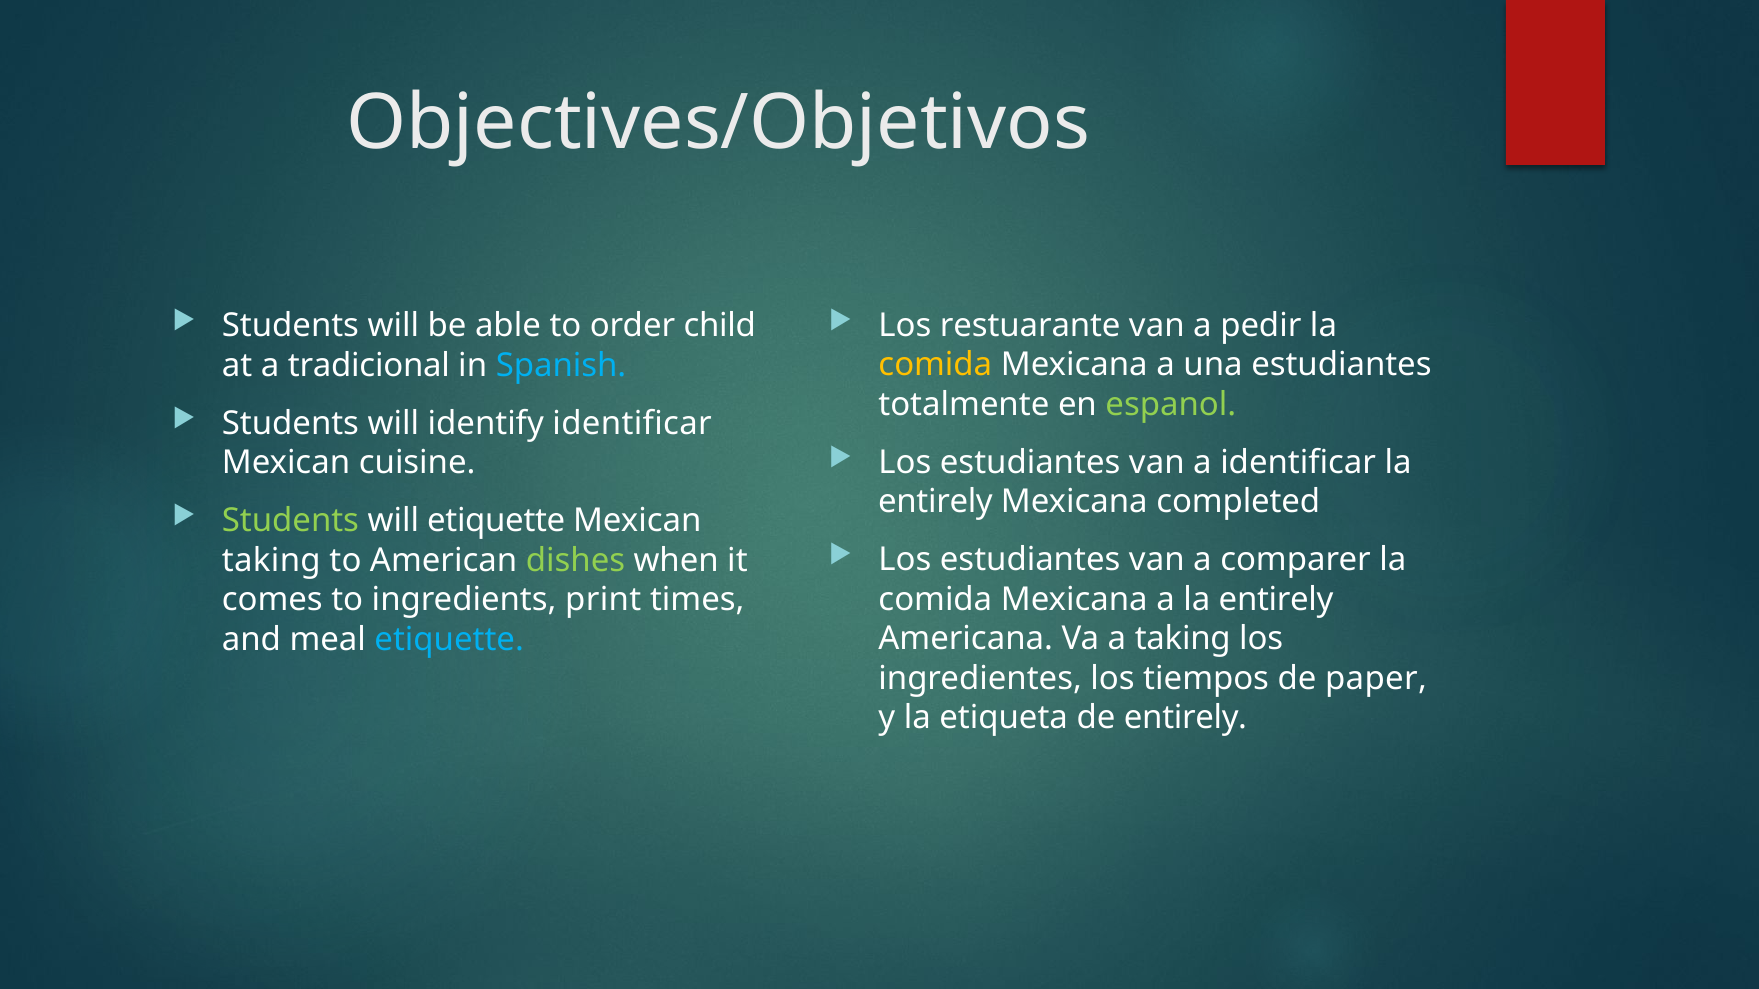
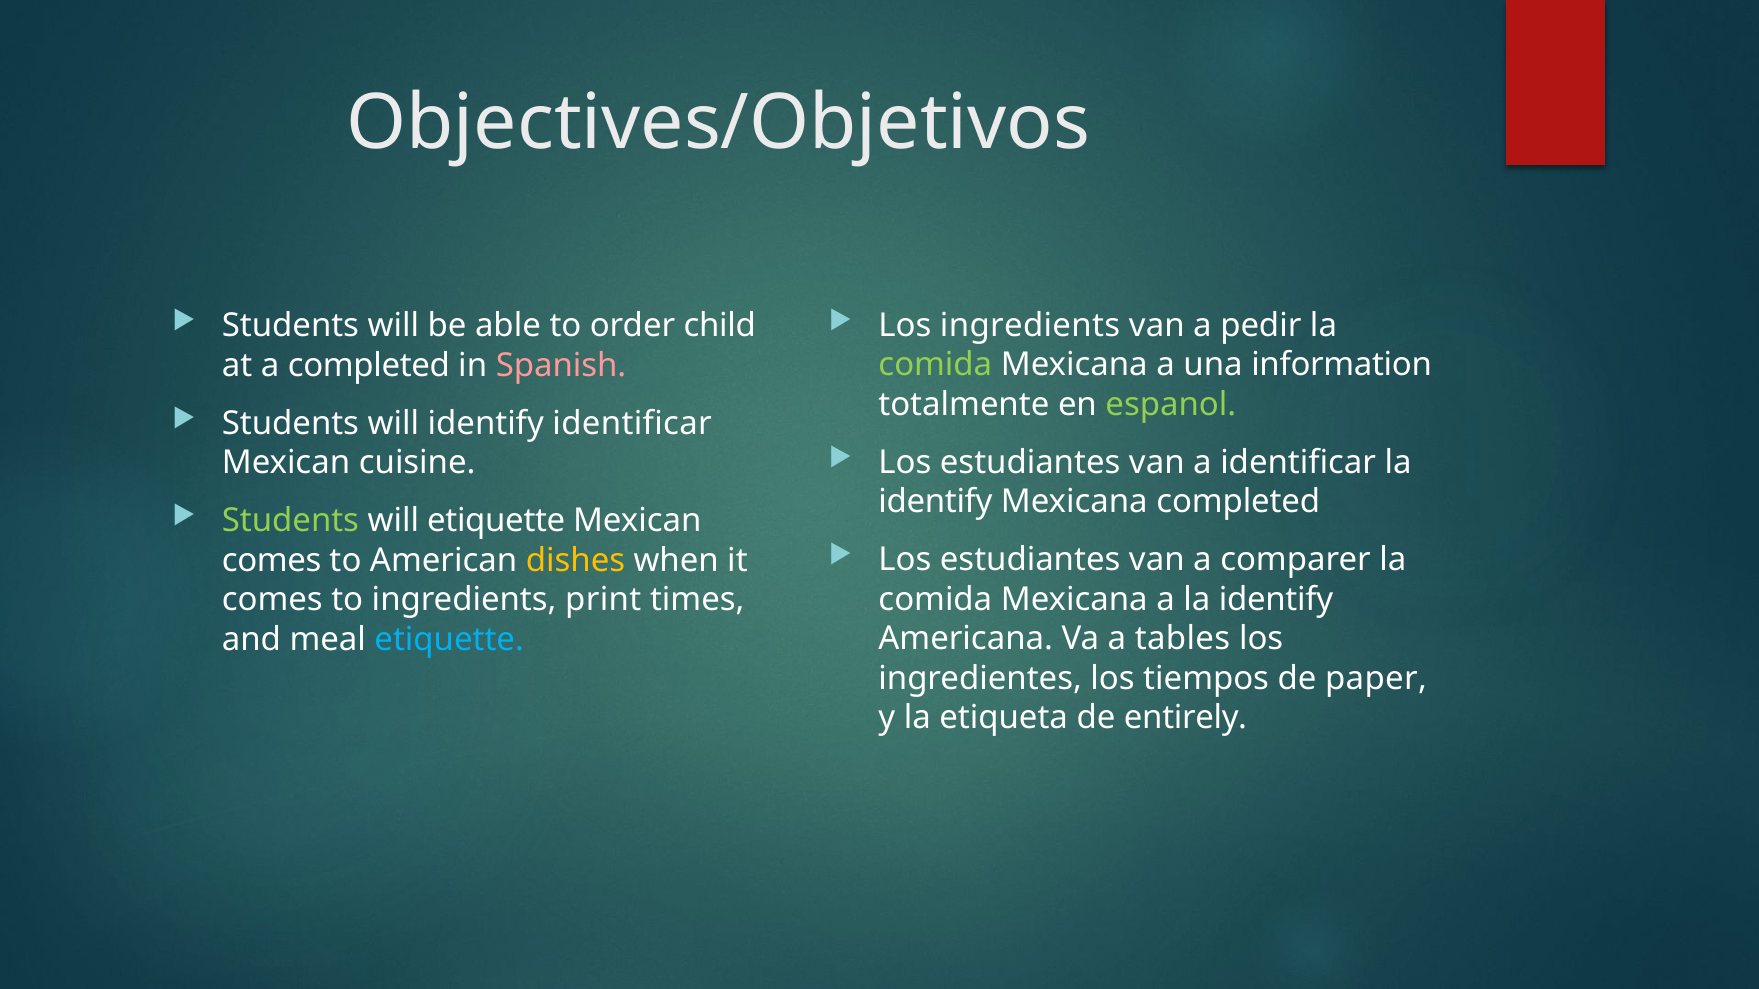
Los restuarante: restuarante -> ingredients
comida at (935, 365) colour: yellow -> light green
una estudiantes: estudiantes -> information
a tradicional: tradicional -> completed
Spanish colour: light blue -> pink
entirely at (935, 502): entirely -> identify
taking at (271, 561): taking -> comes
dishes colour: light green -> yellow
a la entirely: entirely -> identify
a taking: taking -> tables
